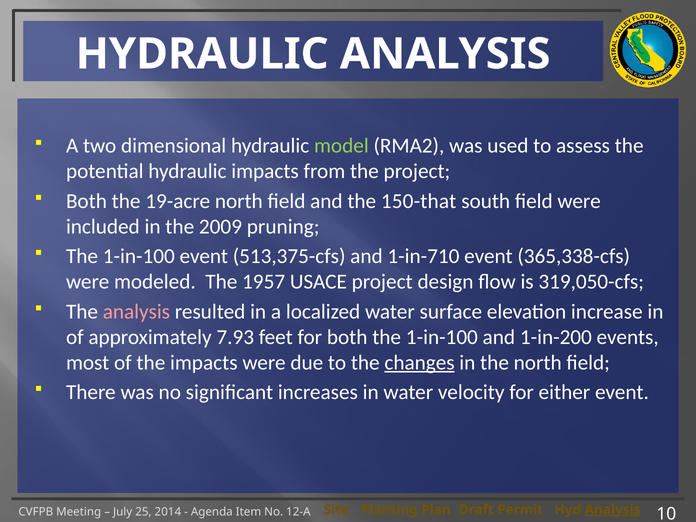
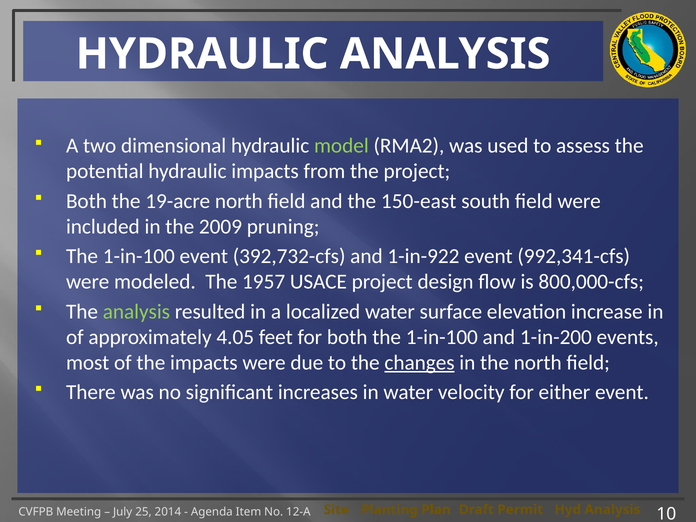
150-that: 150-that -> 150-east
513,375-cfs: 513,375-cfs -> 392,732-cfs
1-in-710: 1-in-710 -> 1-in-922
365,338-cfs: 365,338-cfs -> 992,341-cfs
319,050-cfs: 319,050-cfs -> 800,000-cfs
analysis at (136, 312) colour: pink -> light green
7.93: 7.93 -> 4.05
Analysis at (612, 510) underline: present -> none
